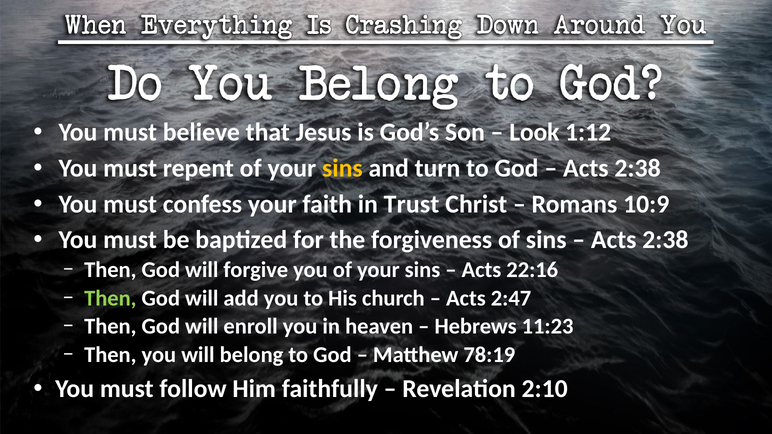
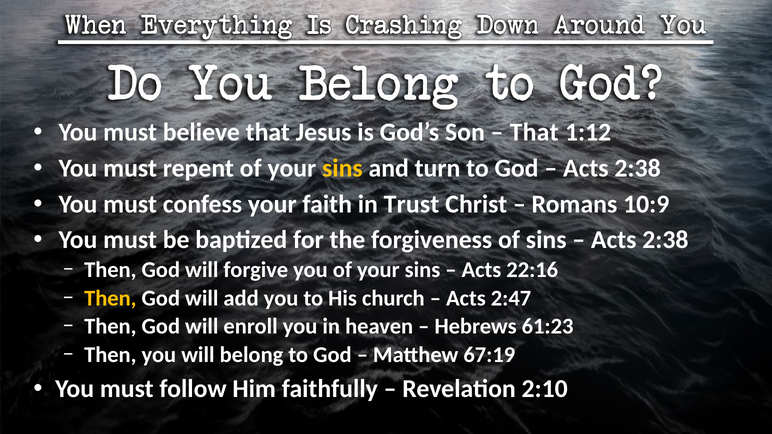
Look at (534, 132): Look -> That
Then at (110, 298) colour: light green -> yellow
11:23: 11:23 -> 61:23
78:19: 78:19 -> 67:19
